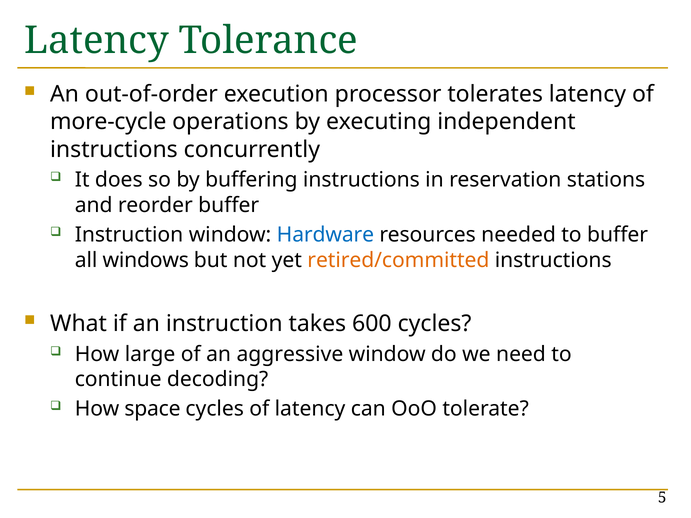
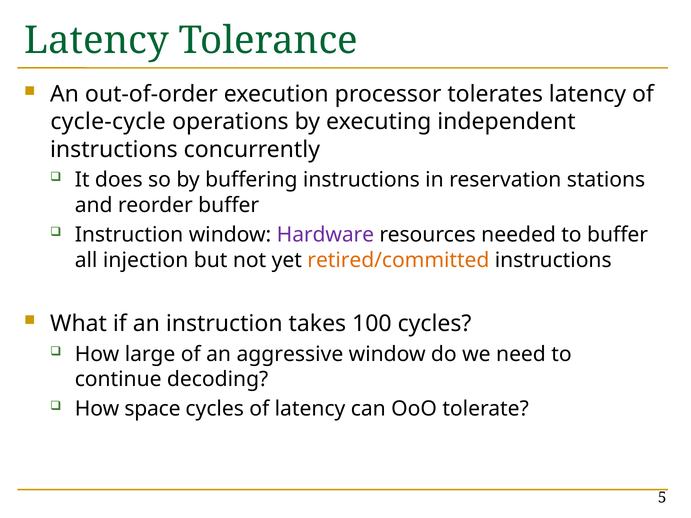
more-cycle: more-cycle -> cycle-cycle
Hardware colour: blue -> purple
windows: windows -> injection
600: 600 -> 100
